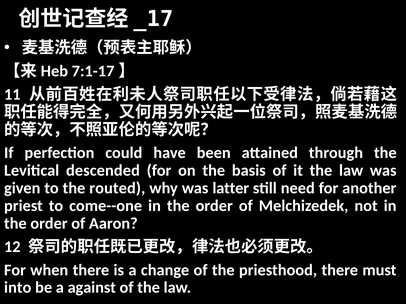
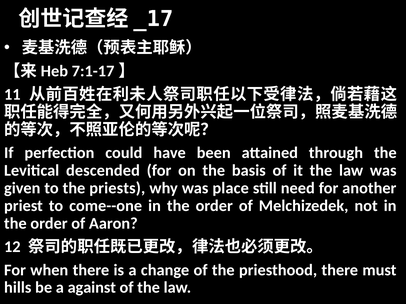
routed: routed -> priests
latter: latter -> place
into: into -> hills
